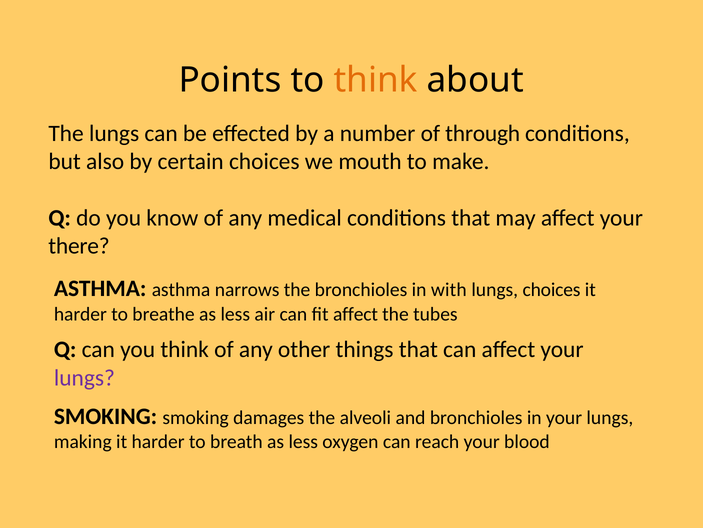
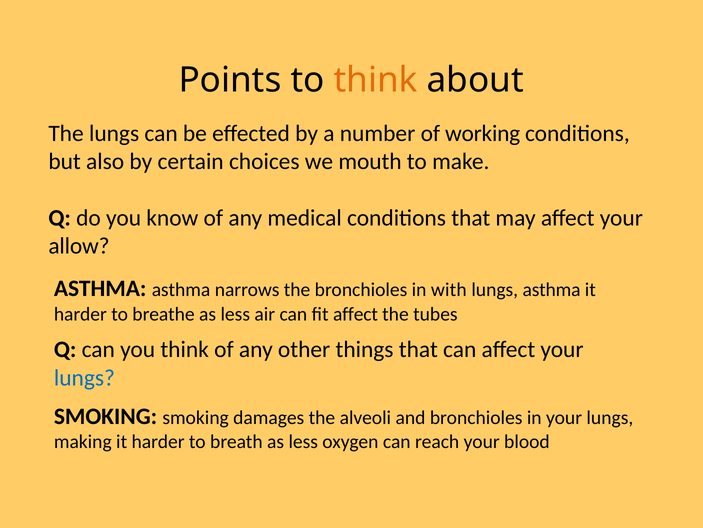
through: through -> working
there: there -> allow
lungs choices: choices -> asthma
lungs at (84, 377) colour: purple -> blue
